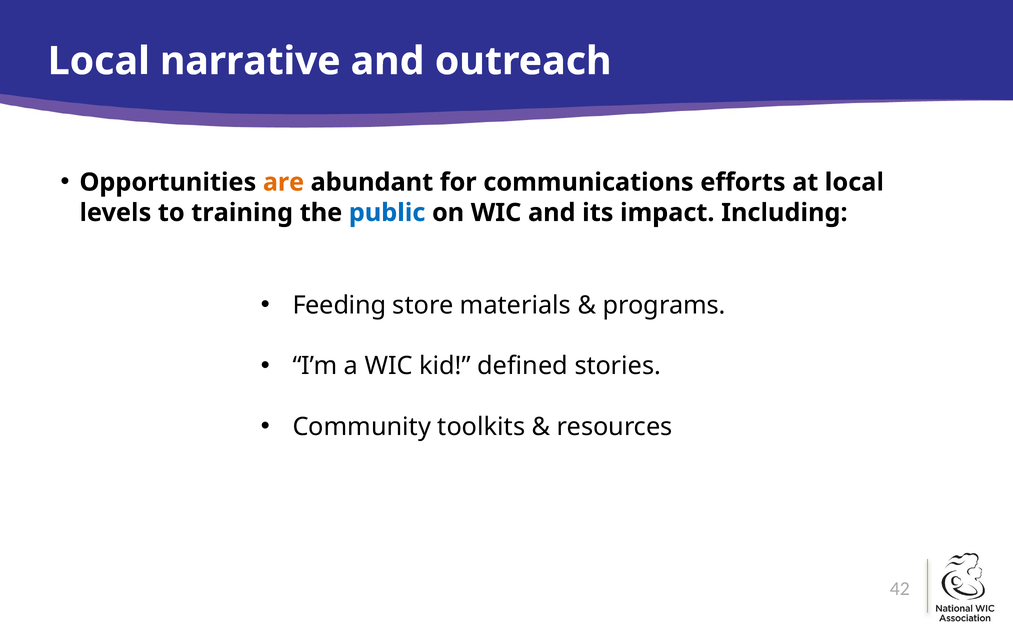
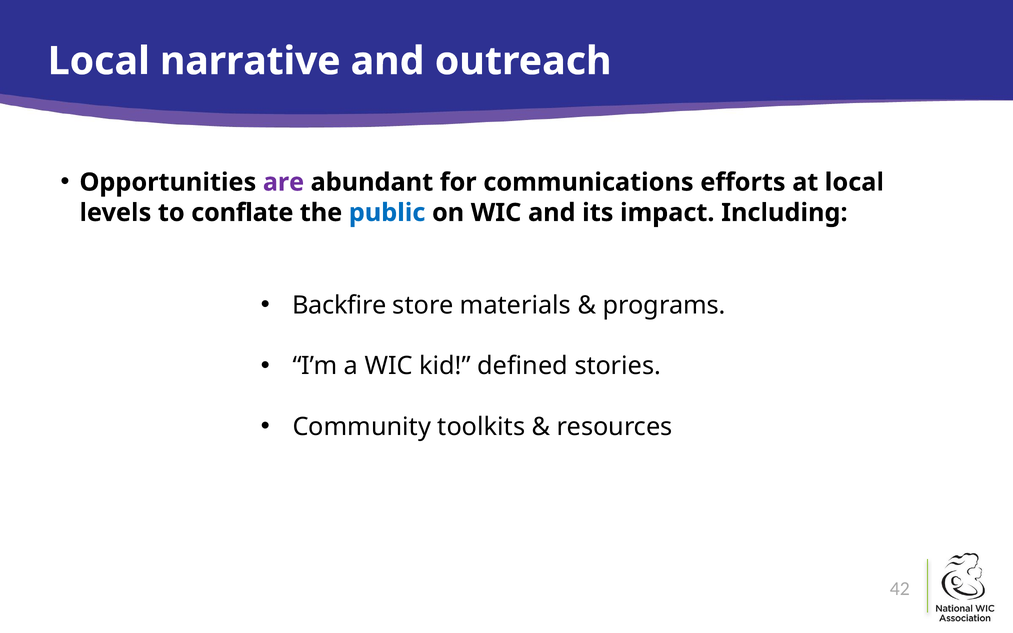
are colour: orange -> purple
training: training -> conflate
Feeding: Feeding -> Backfire
